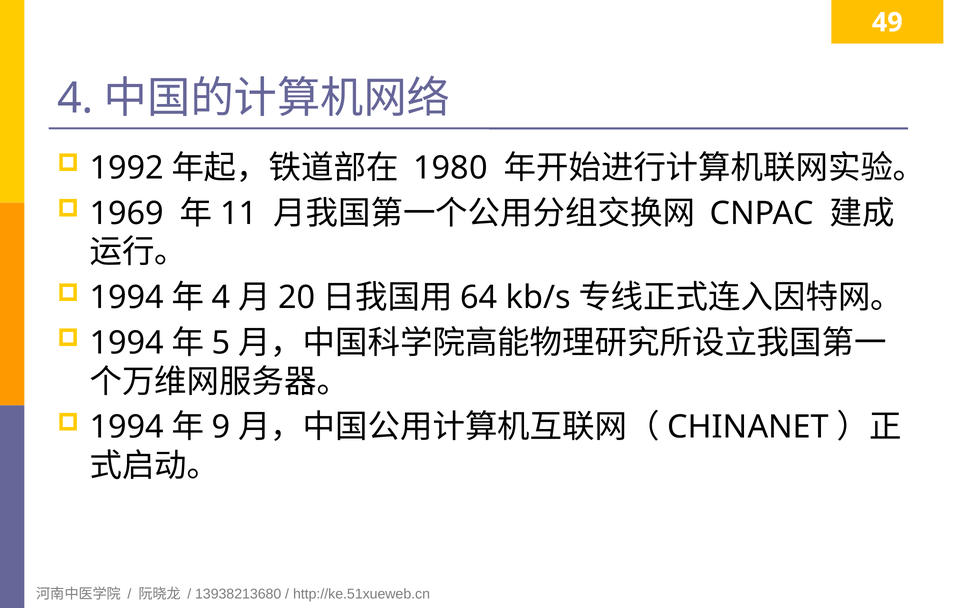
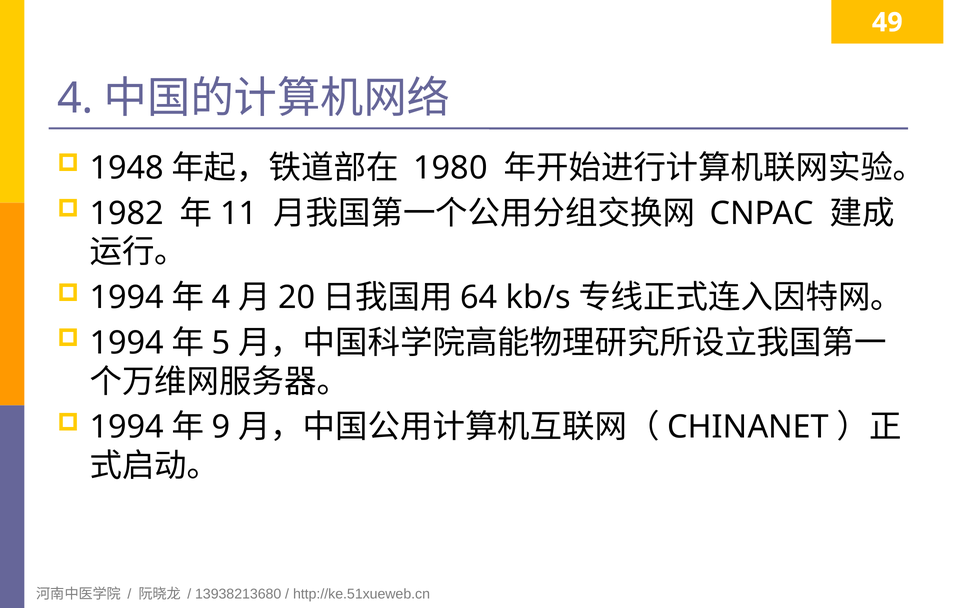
1992: 1992 -> 1948
1969: 1969 -> 1982
